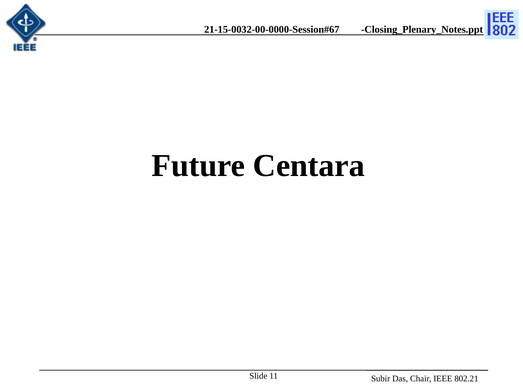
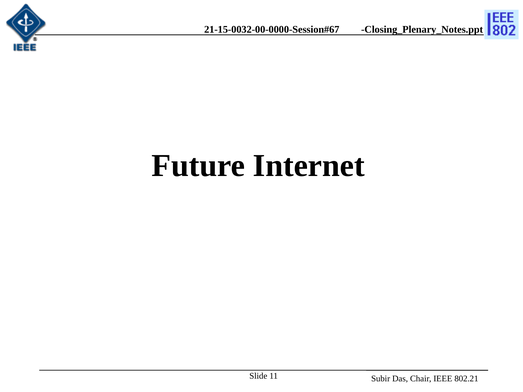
Centara: Centara -> Internet
